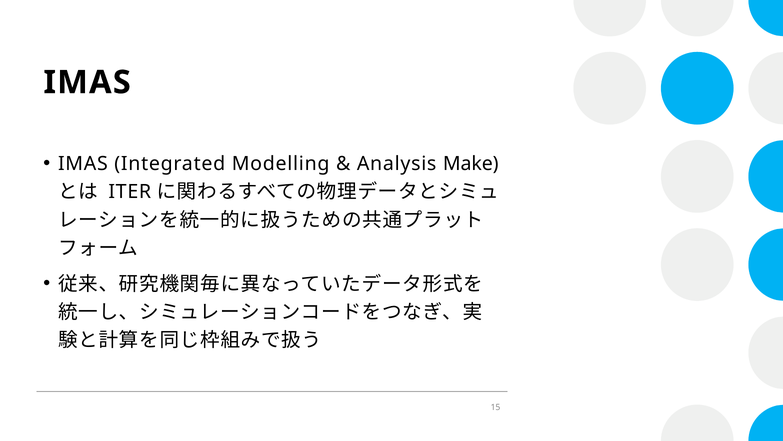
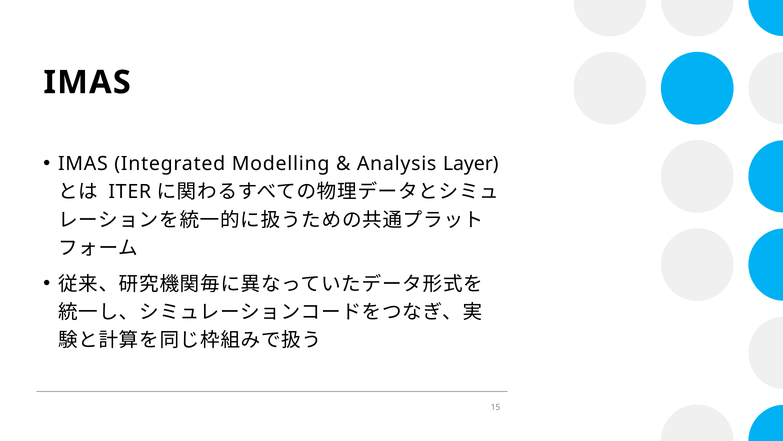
Make: Make -> Layer
